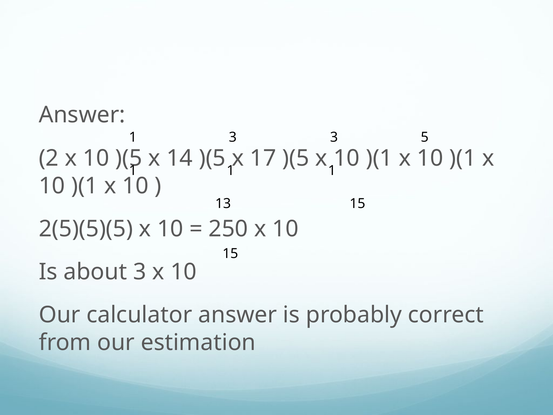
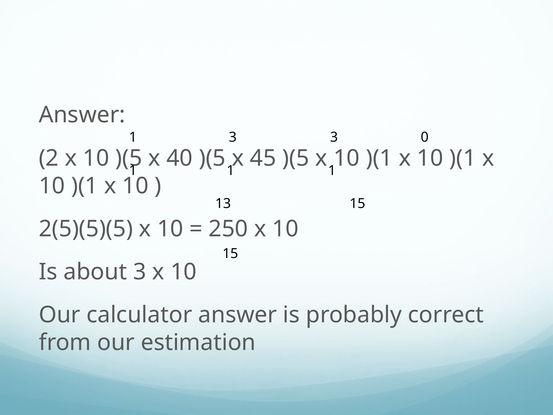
5: 5 -> 0
14: 14 -> 40
17: 17 -> 45
